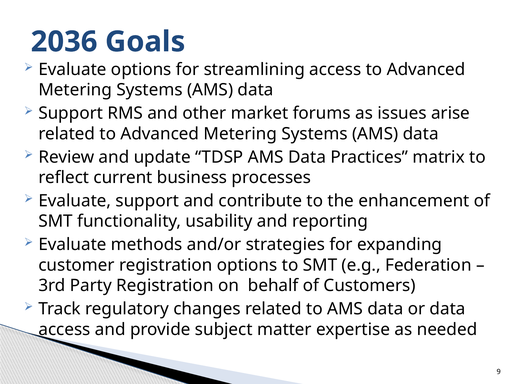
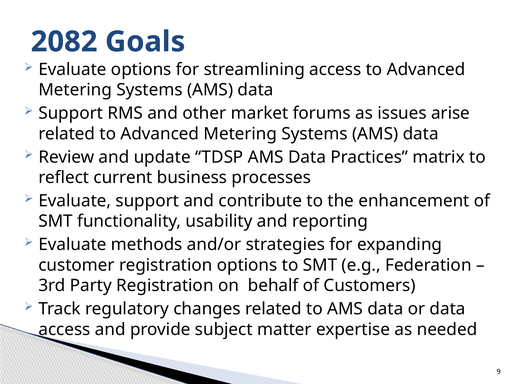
2036: 2036 -> 2082
